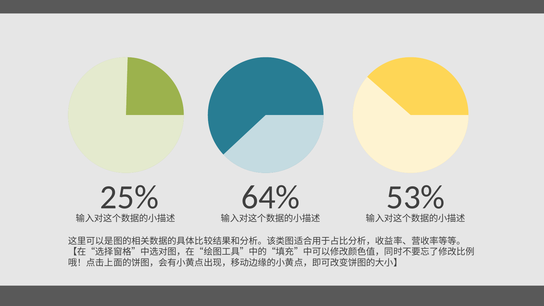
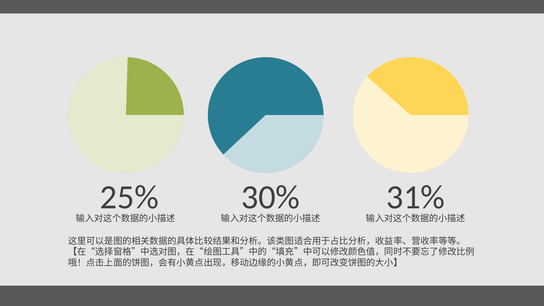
64%: 64% -> 30%
53%: 53% -> 31%
